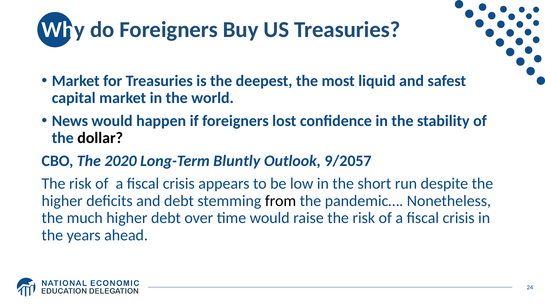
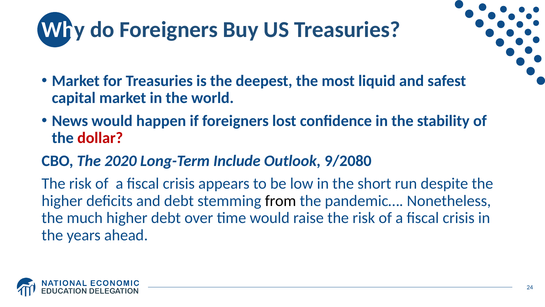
dollar colour: black -> red
Bluntly: Bluntly -> Include
9/2057: 9/2057 -> 9/2080
